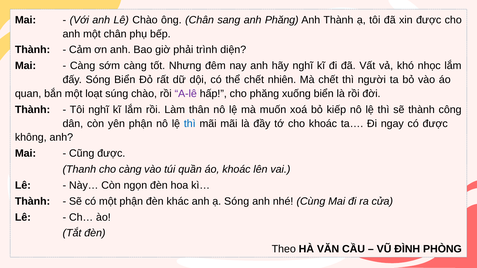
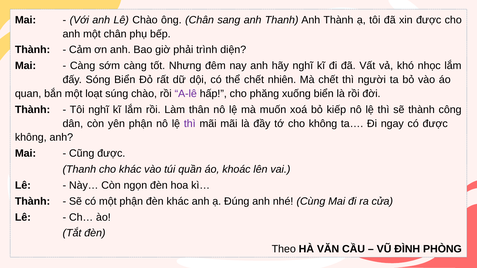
anh Phăng: Phăng -> Thanh
thì at (190, 124) colour: blue -> purple
cho khoác: khoác -> không
cho càng: càng -> khác
ạ Sóng: Sóng -> Đúng
